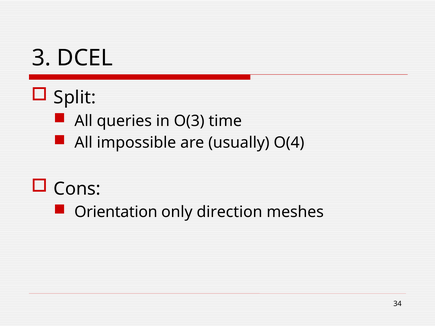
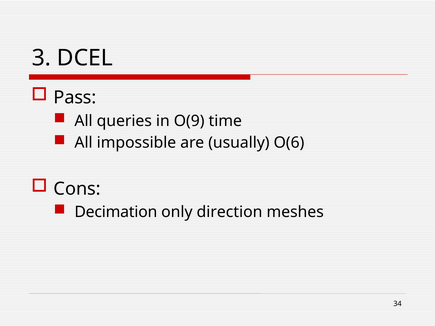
Split: Split -> Pass
O(3: O(3 -> O(9
O(4: O(4 -> O(6
Orientation: Orientation -> Decimation
